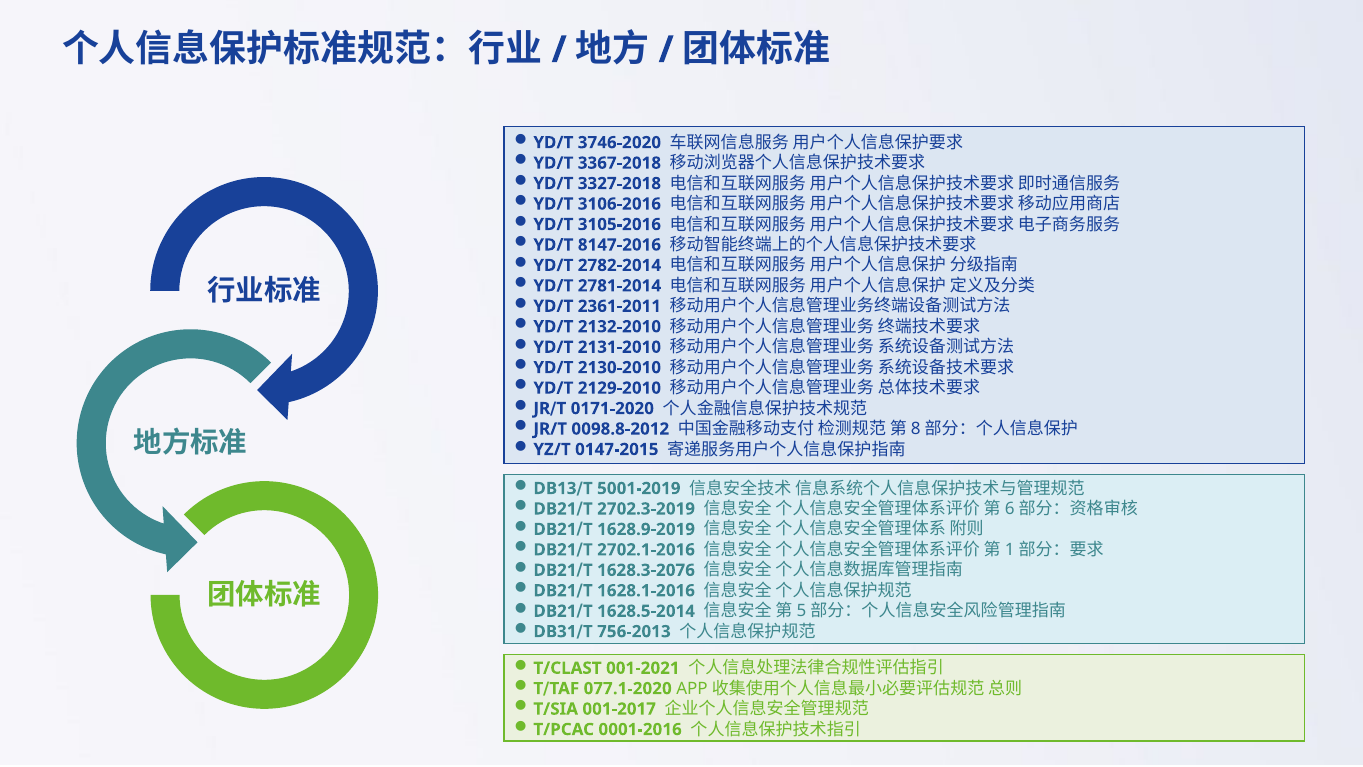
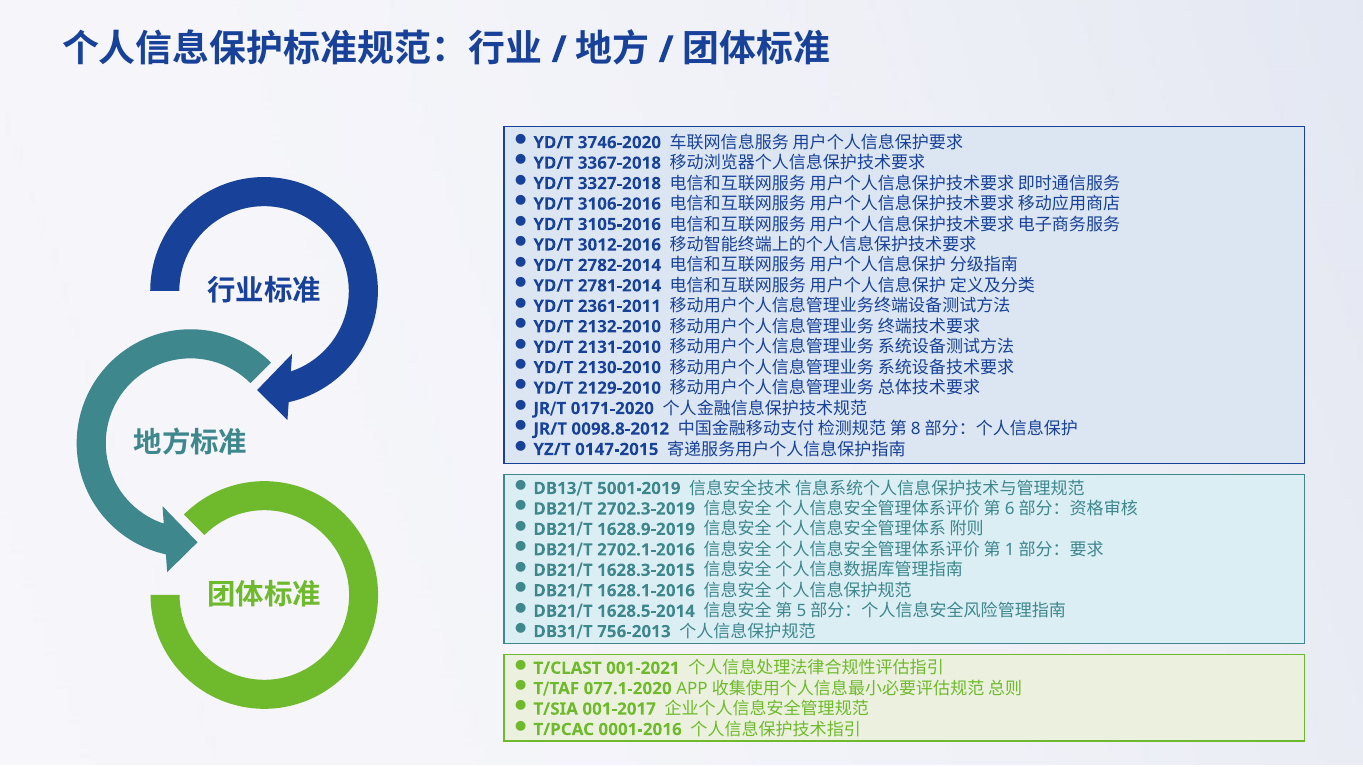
8147-2016: 8147-2016 -> 3012-2016
1628.3-2076: 1628.3-2076 -> 1628.3-2015
